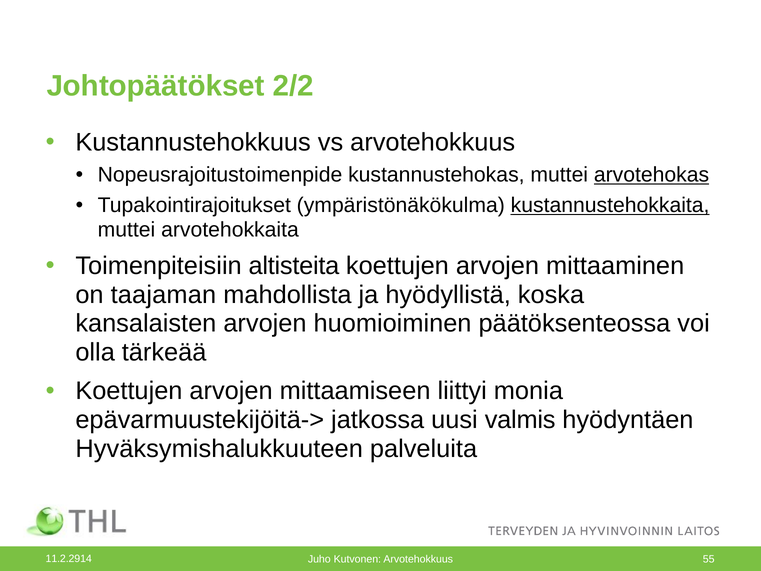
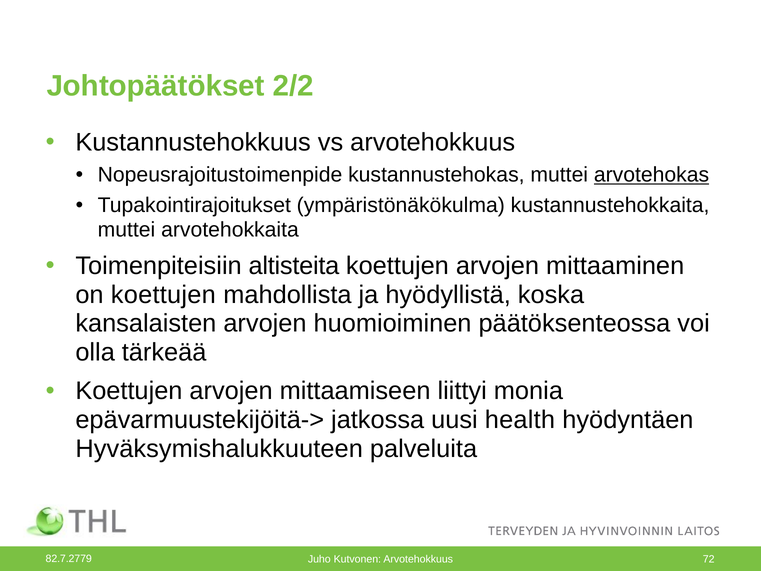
kustannustehokkaita underline: present -> none
on taajaman: taajaman -> koettujen
valmis: valmis -> health
11.2.2914: 11.2.2914 -> 82.7.2779
55: 55 -> 72
